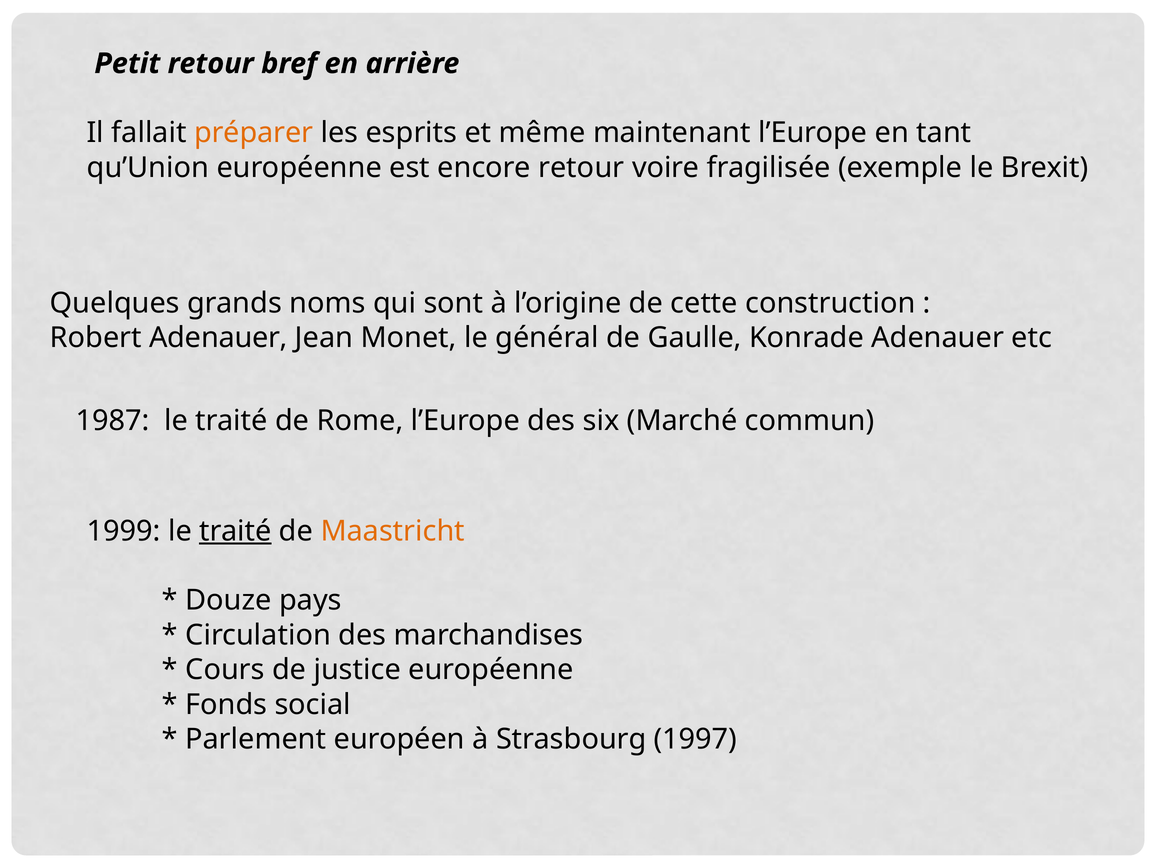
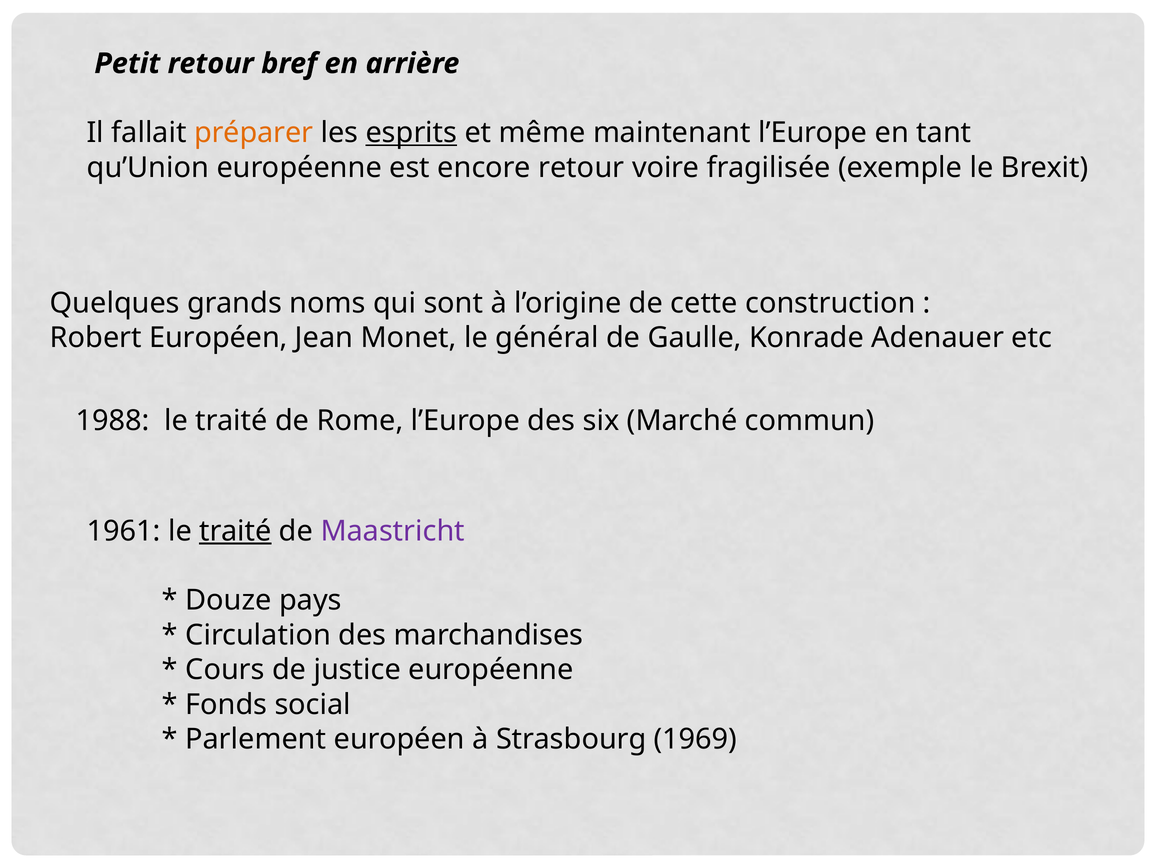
esprits underline: none -> present
Robert Adenauer: Adenauer -> Européen
1987: 1987 -> 1988
1999: 1999 -> 1961
Maastricht colour: orange -> purple
1997: 1997 -> 1969
